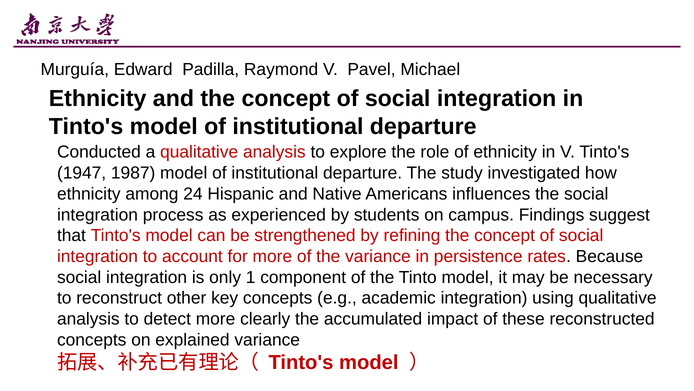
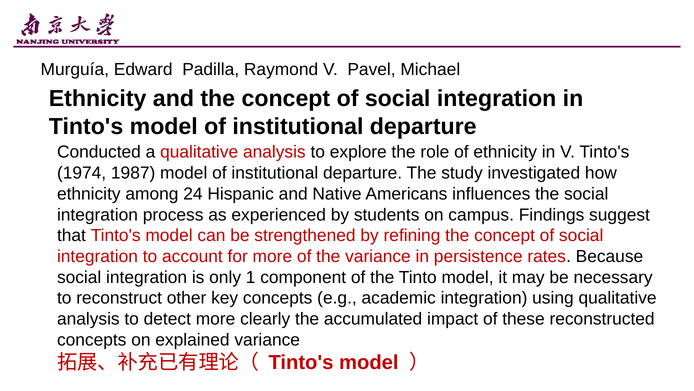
1947: 1947 -> 1974
